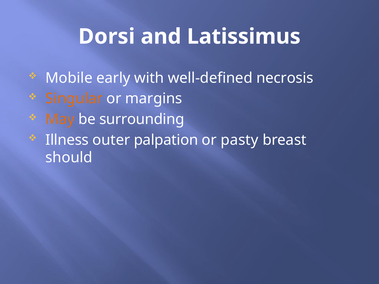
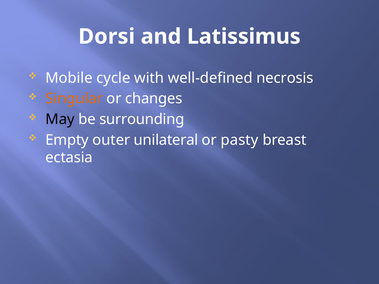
early: early -> cycle
margins: margins -> changes
May colour: orange -> black
Illness: Illness -> Empty
palpation: palpation -> unilateral
should: should -> ectasia
